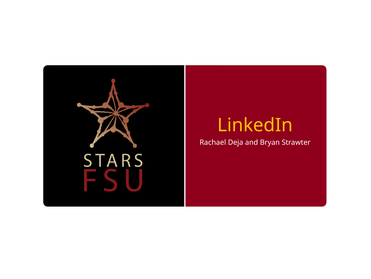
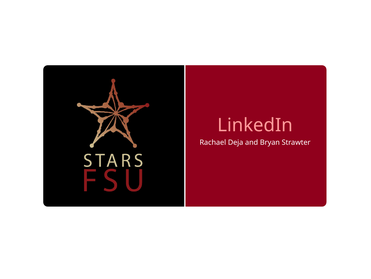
LinkedIn colour: yellow -> pink
